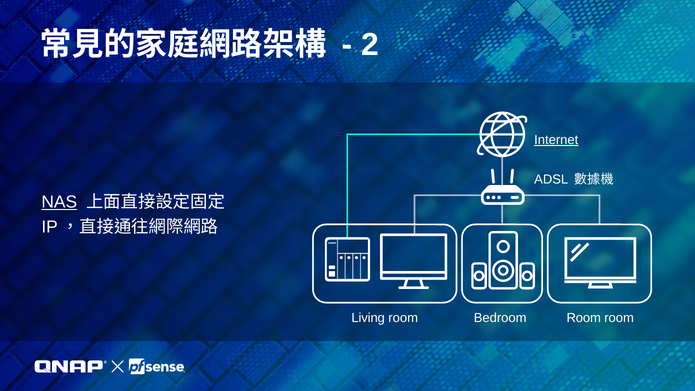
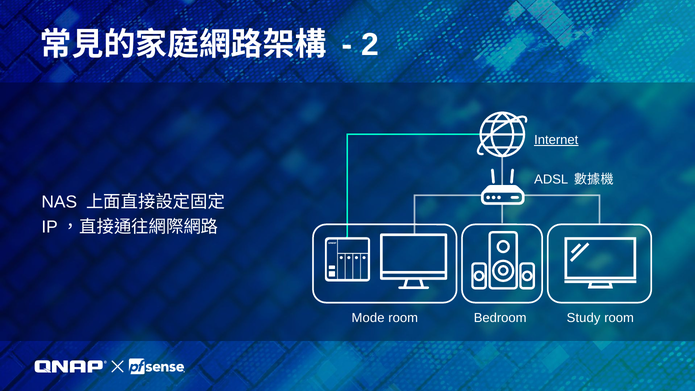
NAS underline: present -> none
Living: Living -> Mode
Room at (584, 318): Room -> Study
